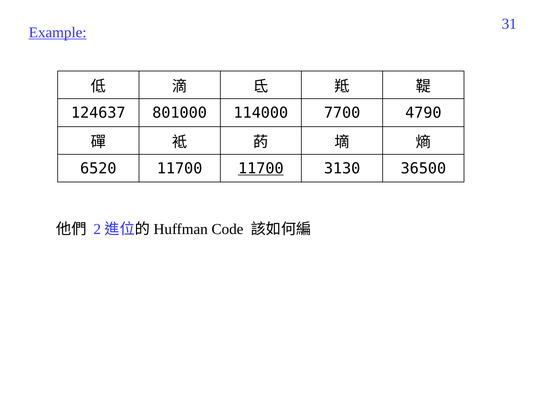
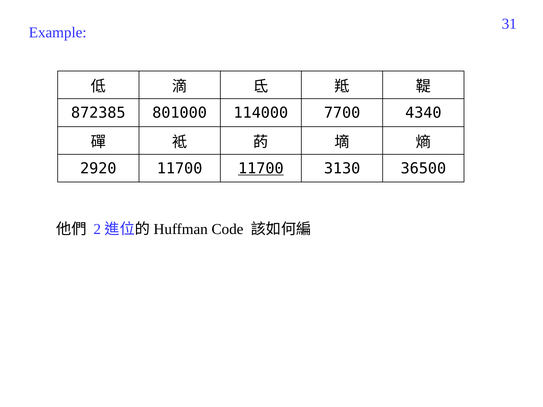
Example underline: present -> none
124637: 124637 -> 872385
4790: 4790 -> 4340
6520: 6520 -> 2920
